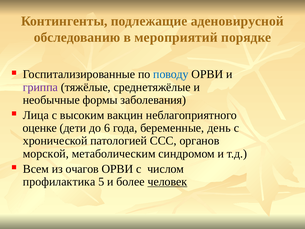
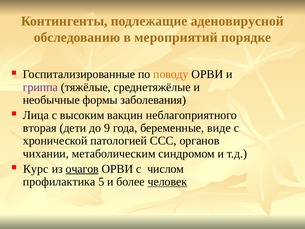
поводу colour: blue -> orange
оценке: оценке -> вторая
6: 6 -> 9
день: день -> виде
морской: морской -> чихании
Всем: Всем -> Курс
очагов underline: none -> present
